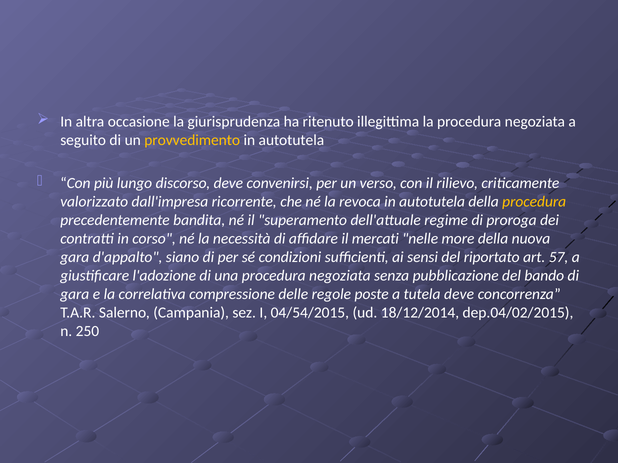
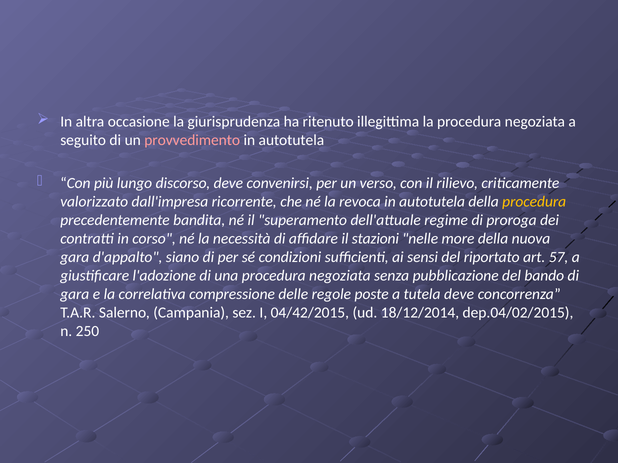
provvedimento colour: yellow -> pink
mercati: mercati -> stazioni
04/54/2015: 04/54/2015 -> 04/42/2015
